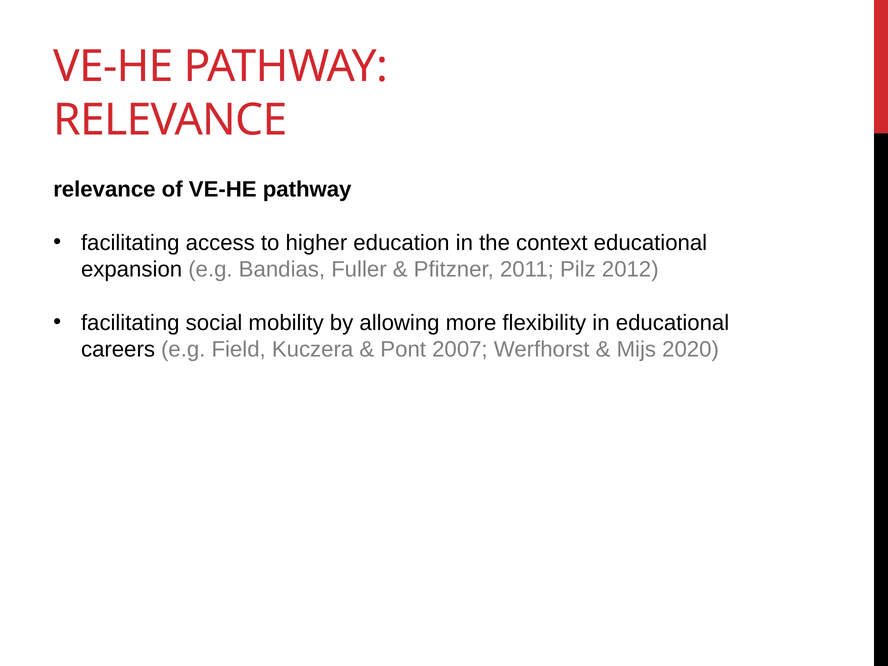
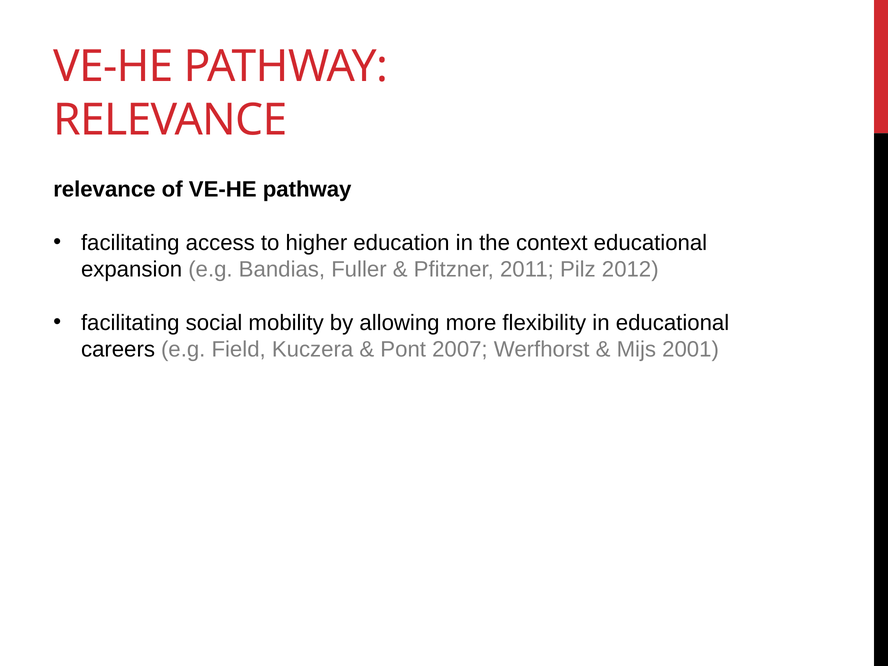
2020: 2020 -> 2001
